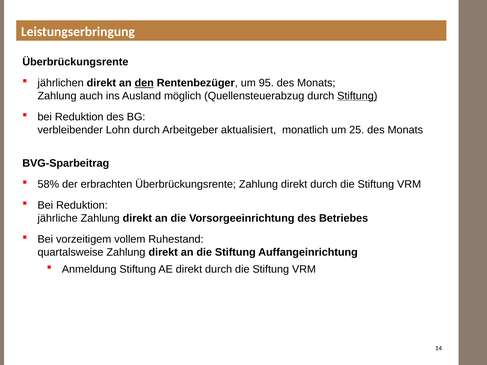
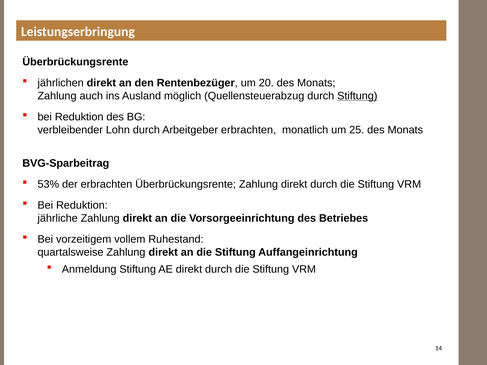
den underline: present -> none
95: 95 -> 20
Arbeitgeber aktualisiert: aktualisiert -> erbrachten
58%: 58% -> 53%
